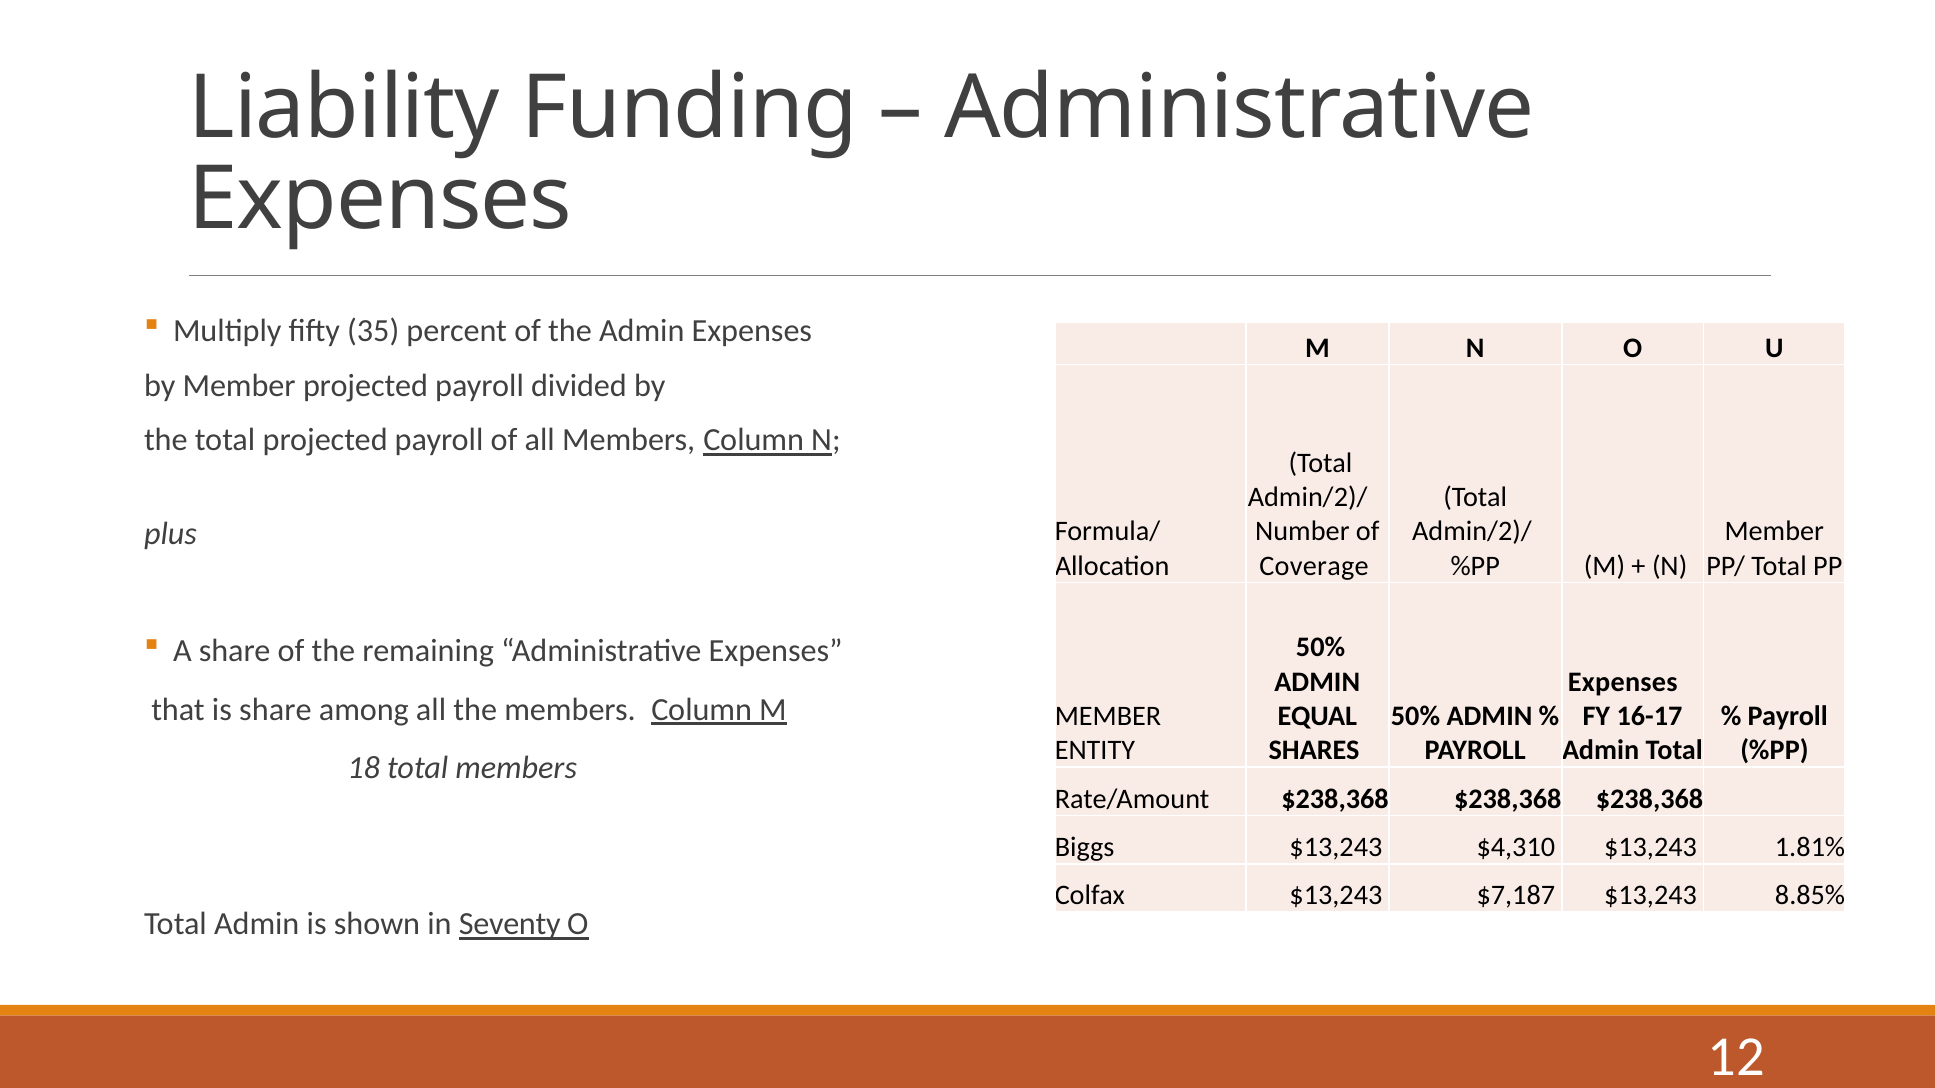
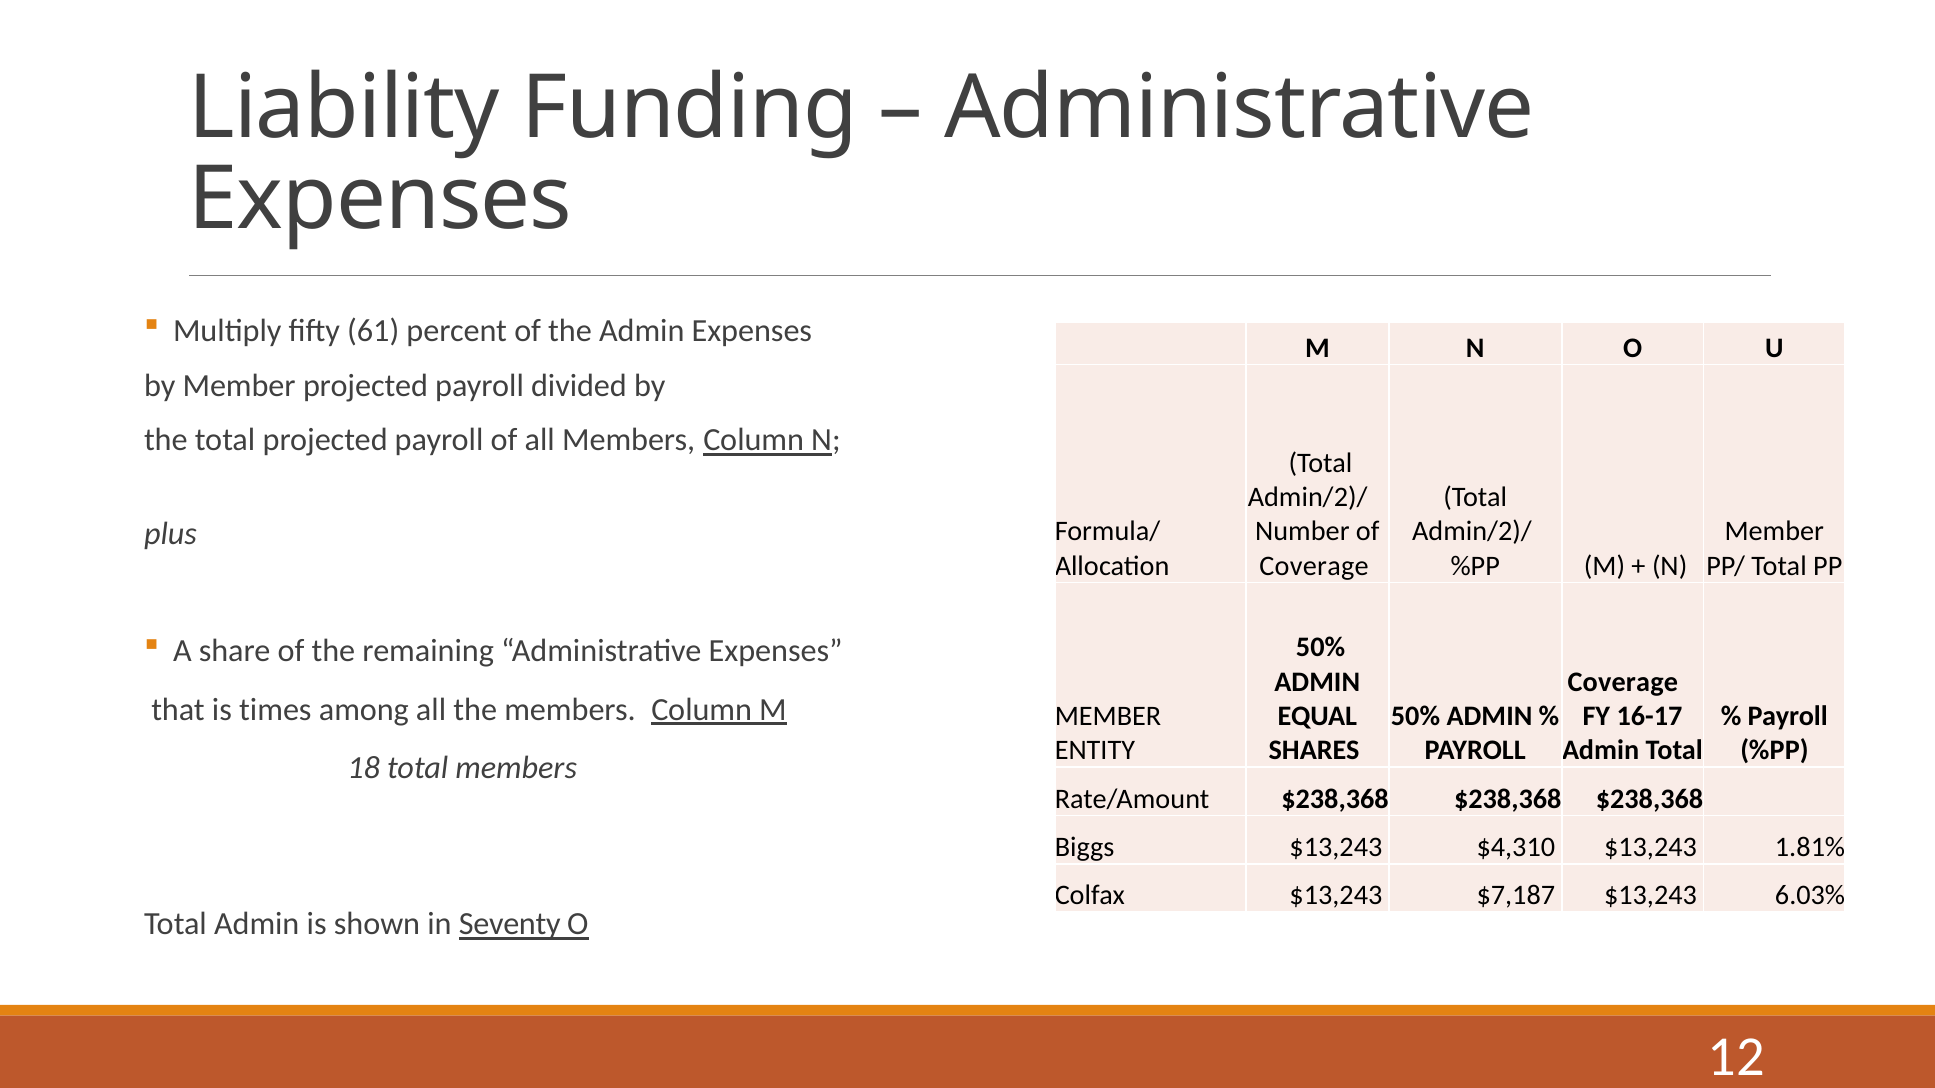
35: 35 -> 61
Expenses at (1623, 682): Expenses -> Coverage
is share: share -> times
8.85%: 8.85% -> 6.03%
